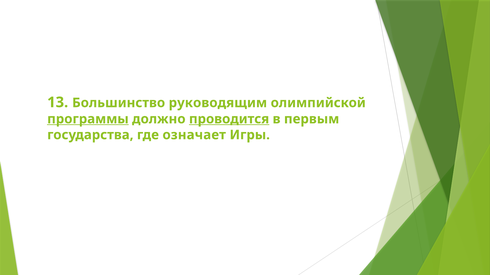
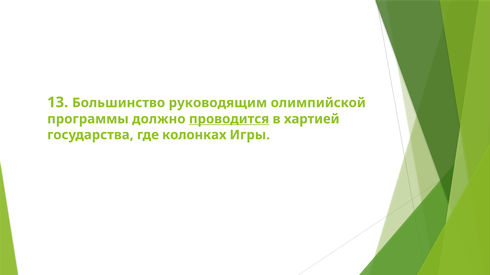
программы underline: present -> none
первым: первым -> хартией
означает: означает -> колонках
